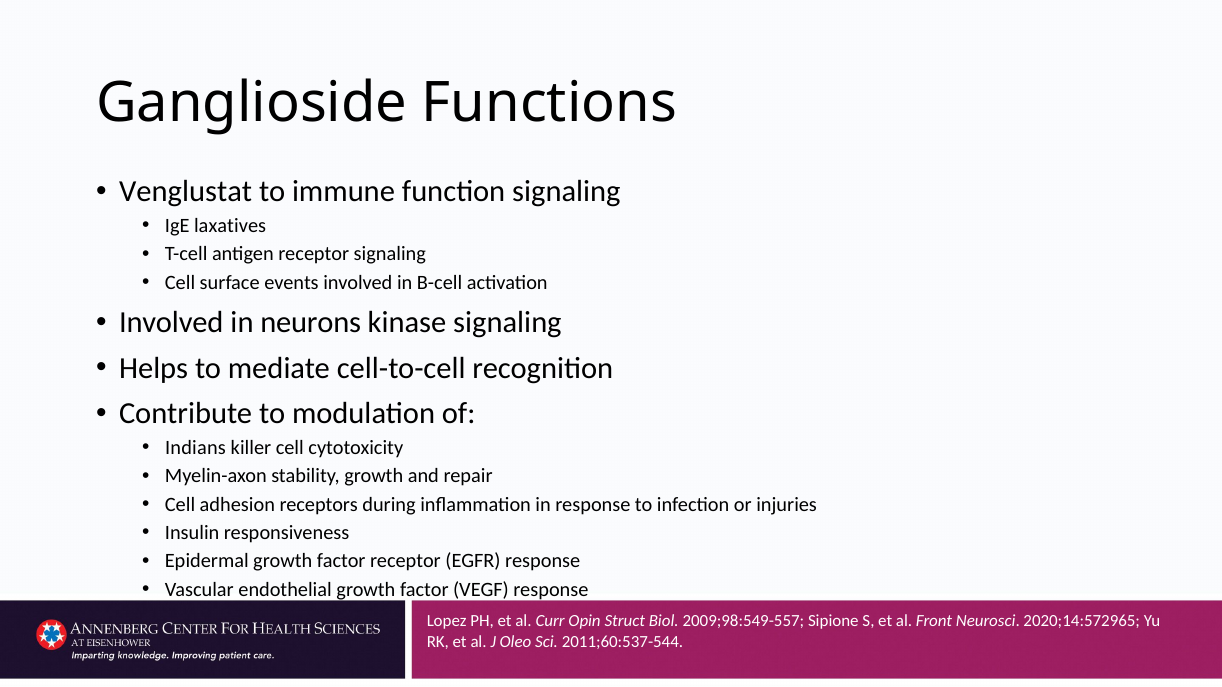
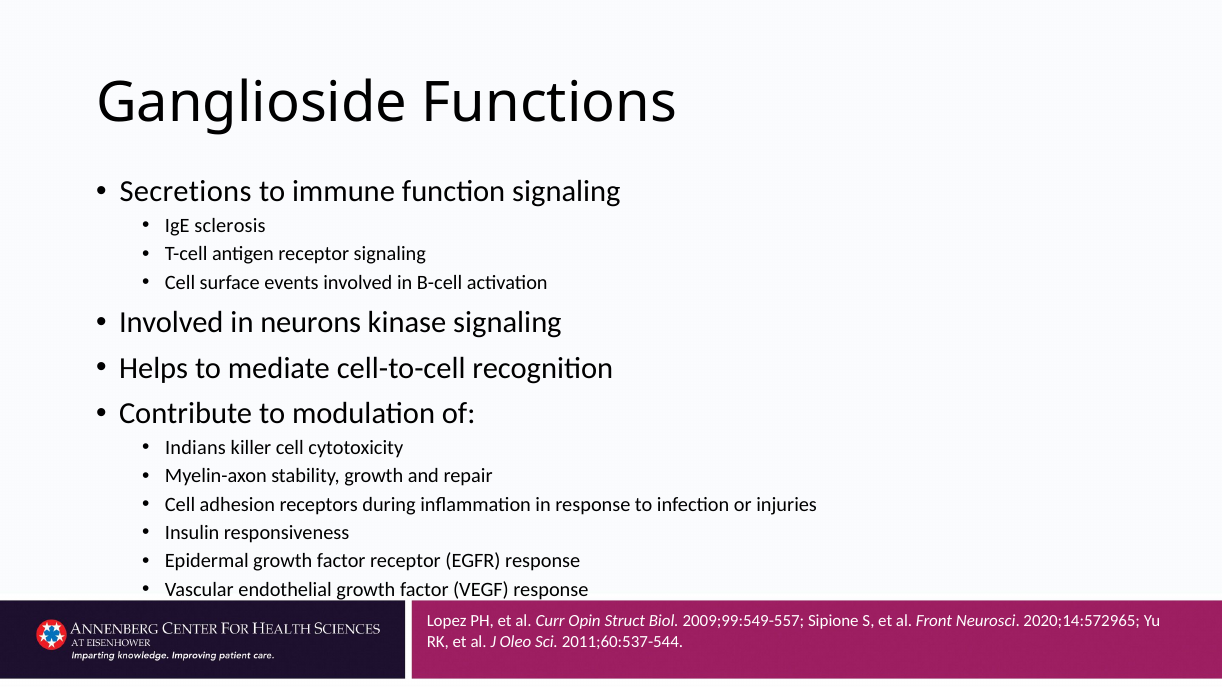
Venglustat: Venglustat -> Secretions
laxatives: laxatives -> sclerosis
2009;98:549-557: 2009;98:549-557 -> 2009;99:549-557
